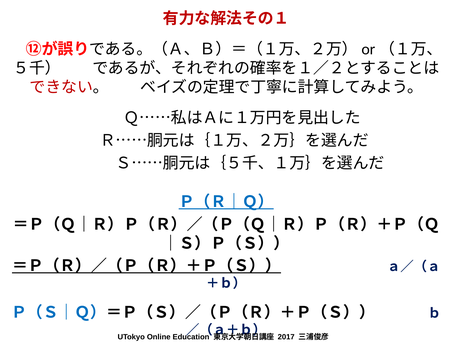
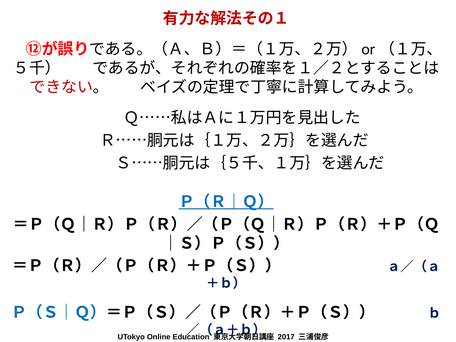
＝Ｐ（Ｒ）／（Ｐ（Ｒ）＋Ｐ（Ｓ）） underline: present -> none
